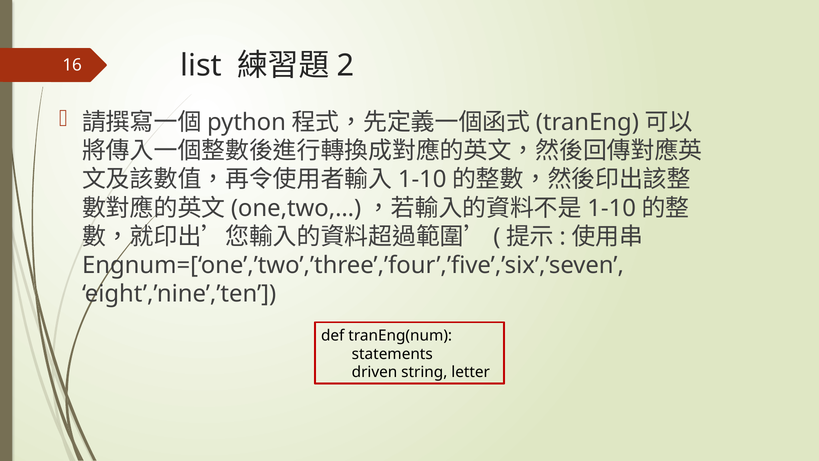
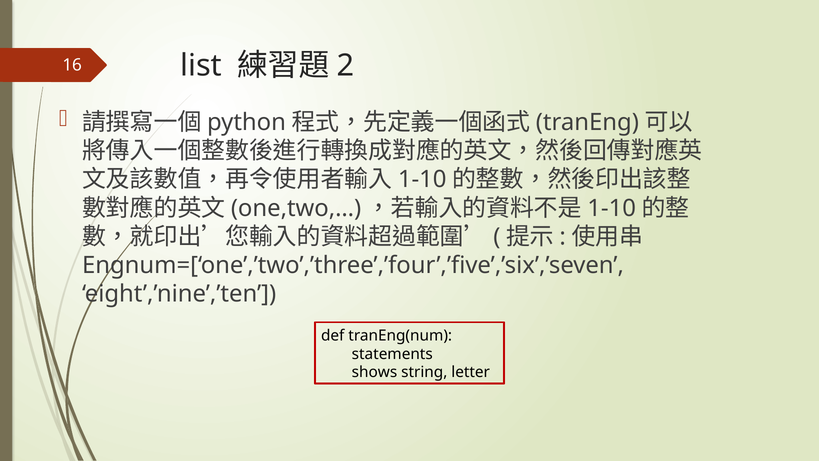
driven: driven -> shows
